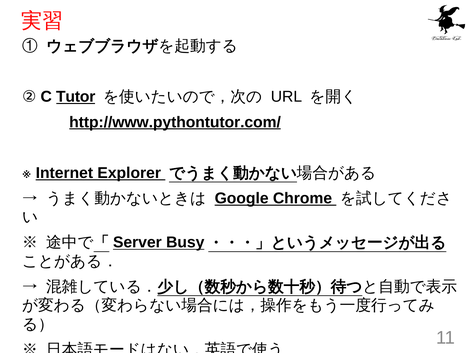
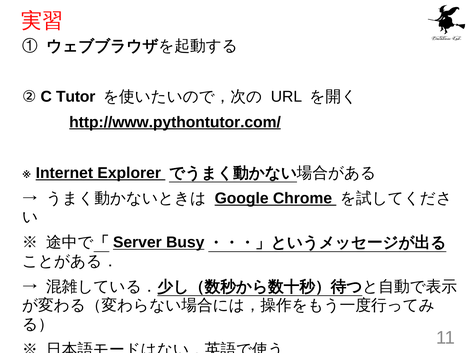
Tutor underline: present -> none
